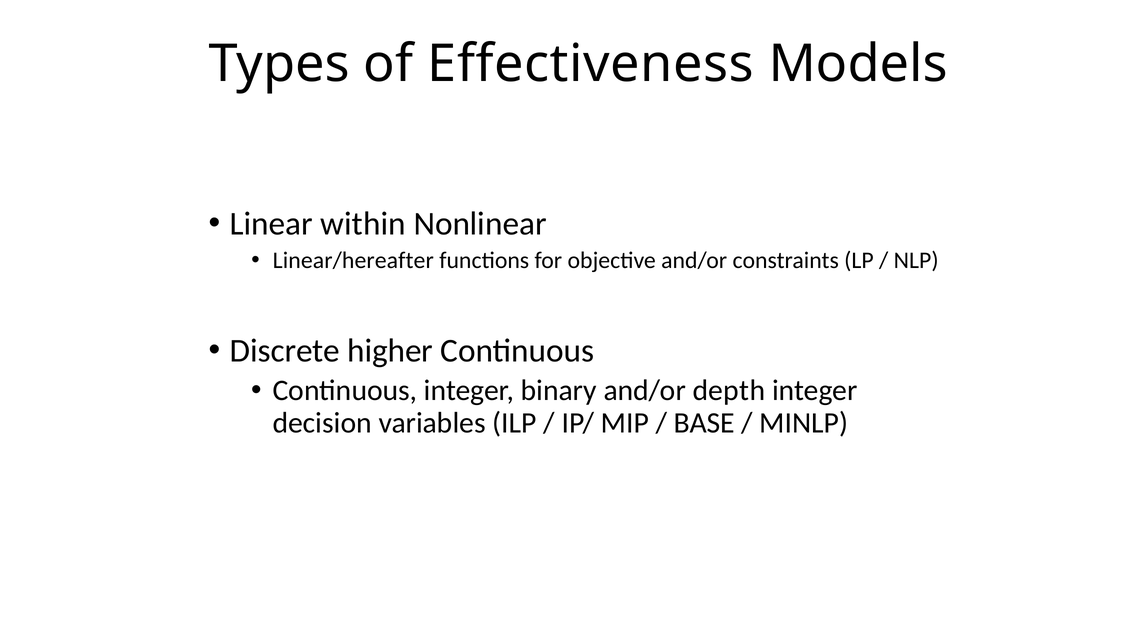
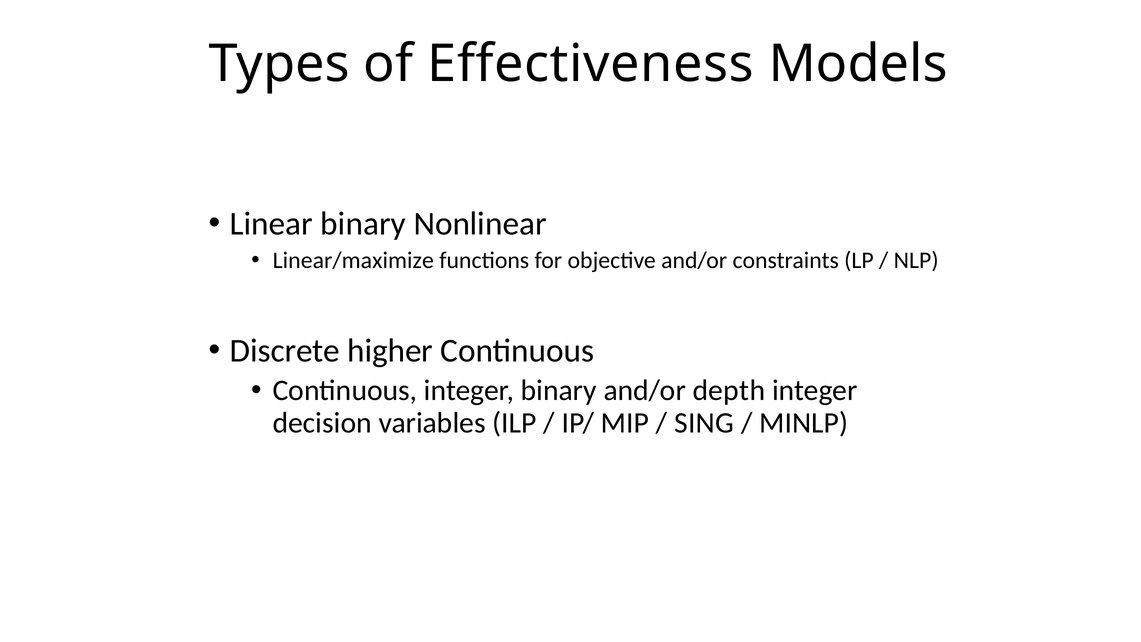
Linear within: within -> binary
Linear/hereafter: Linear/hereafter -> Linear/maximize
BASE: BASE -> SING
